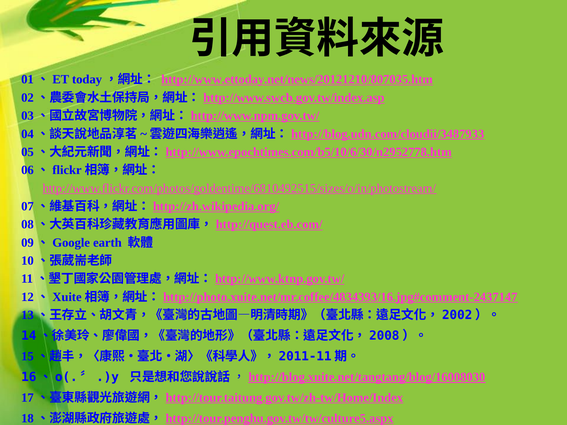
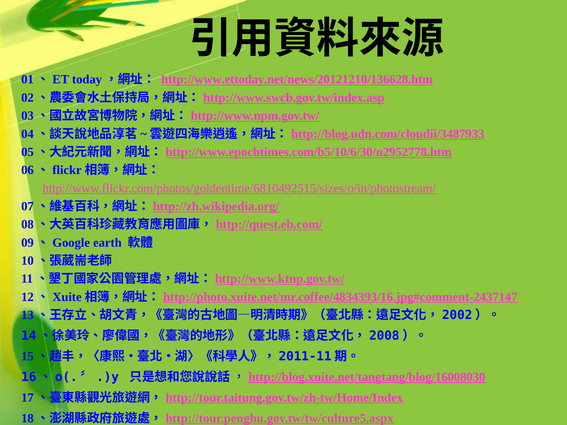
http://www.ettoday.net/news/20121210/807035.htm: http://www.ettoday.net/news/20121210/807035.htm -> http://www.ettoday.net/news/20121210/136628.htm
